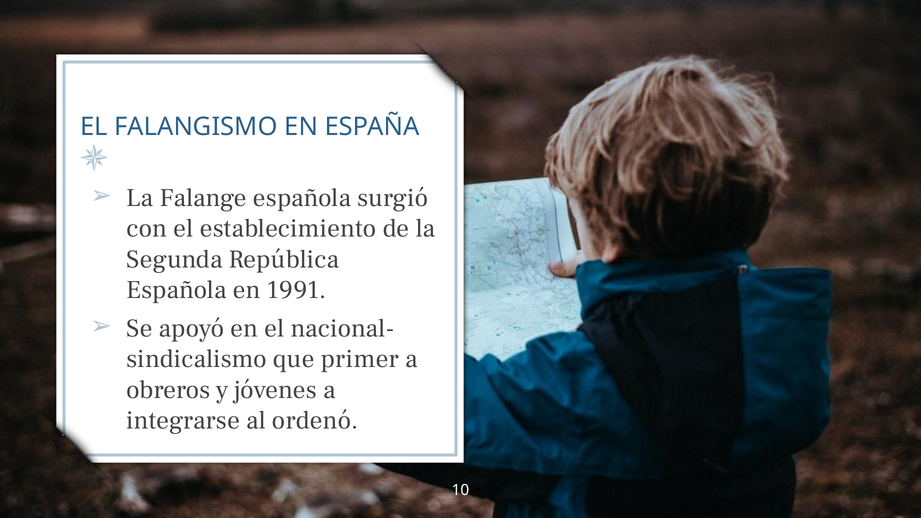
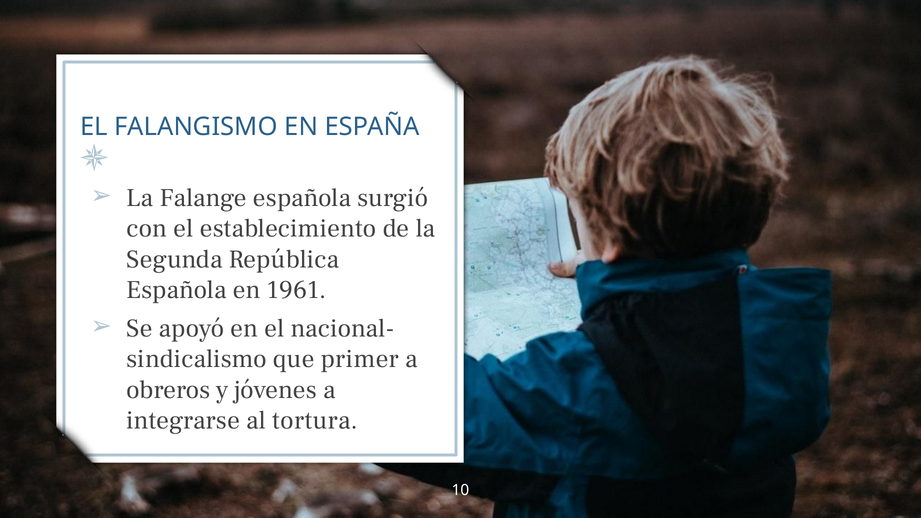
1991: 1991 -> 1961
ordenó: ordenó -> tortura
